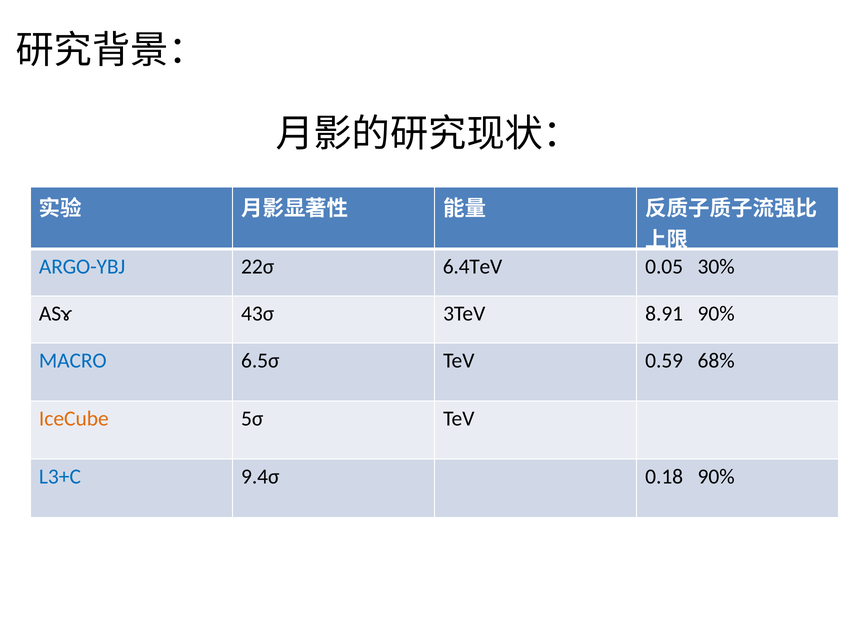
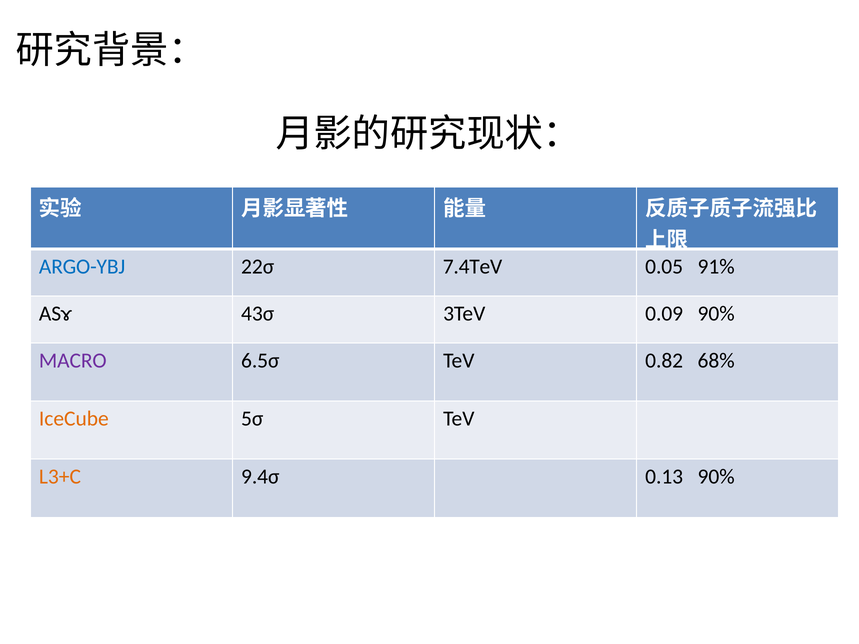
6.4TeV: 6.4TeV -> 7.4TeV
30%: 30% -> 91%
8.91: 8.91 -> 0.09
MACRO colour: blue -> purple
0.59: 0.59 -> 0.82
L3+C colour: blue -> orange
0.18: 0.18 -> 0.13
